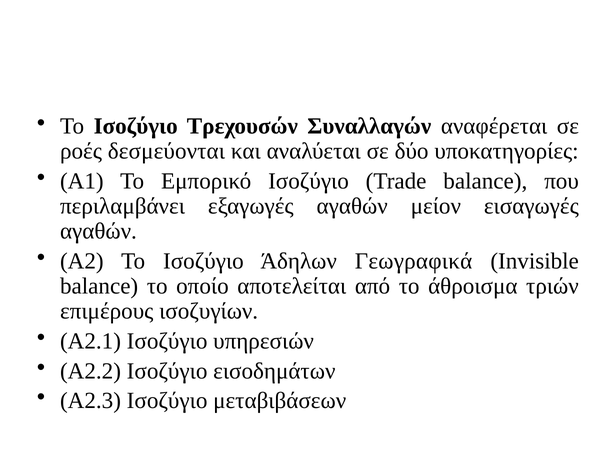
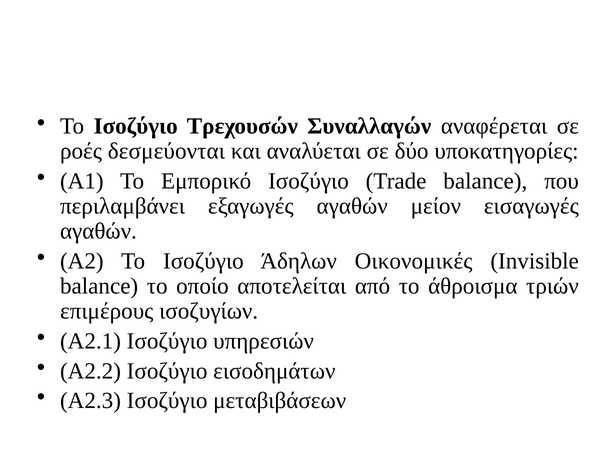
Γεωγραφικά: Γεωγραφικά -> Οικονομικές
